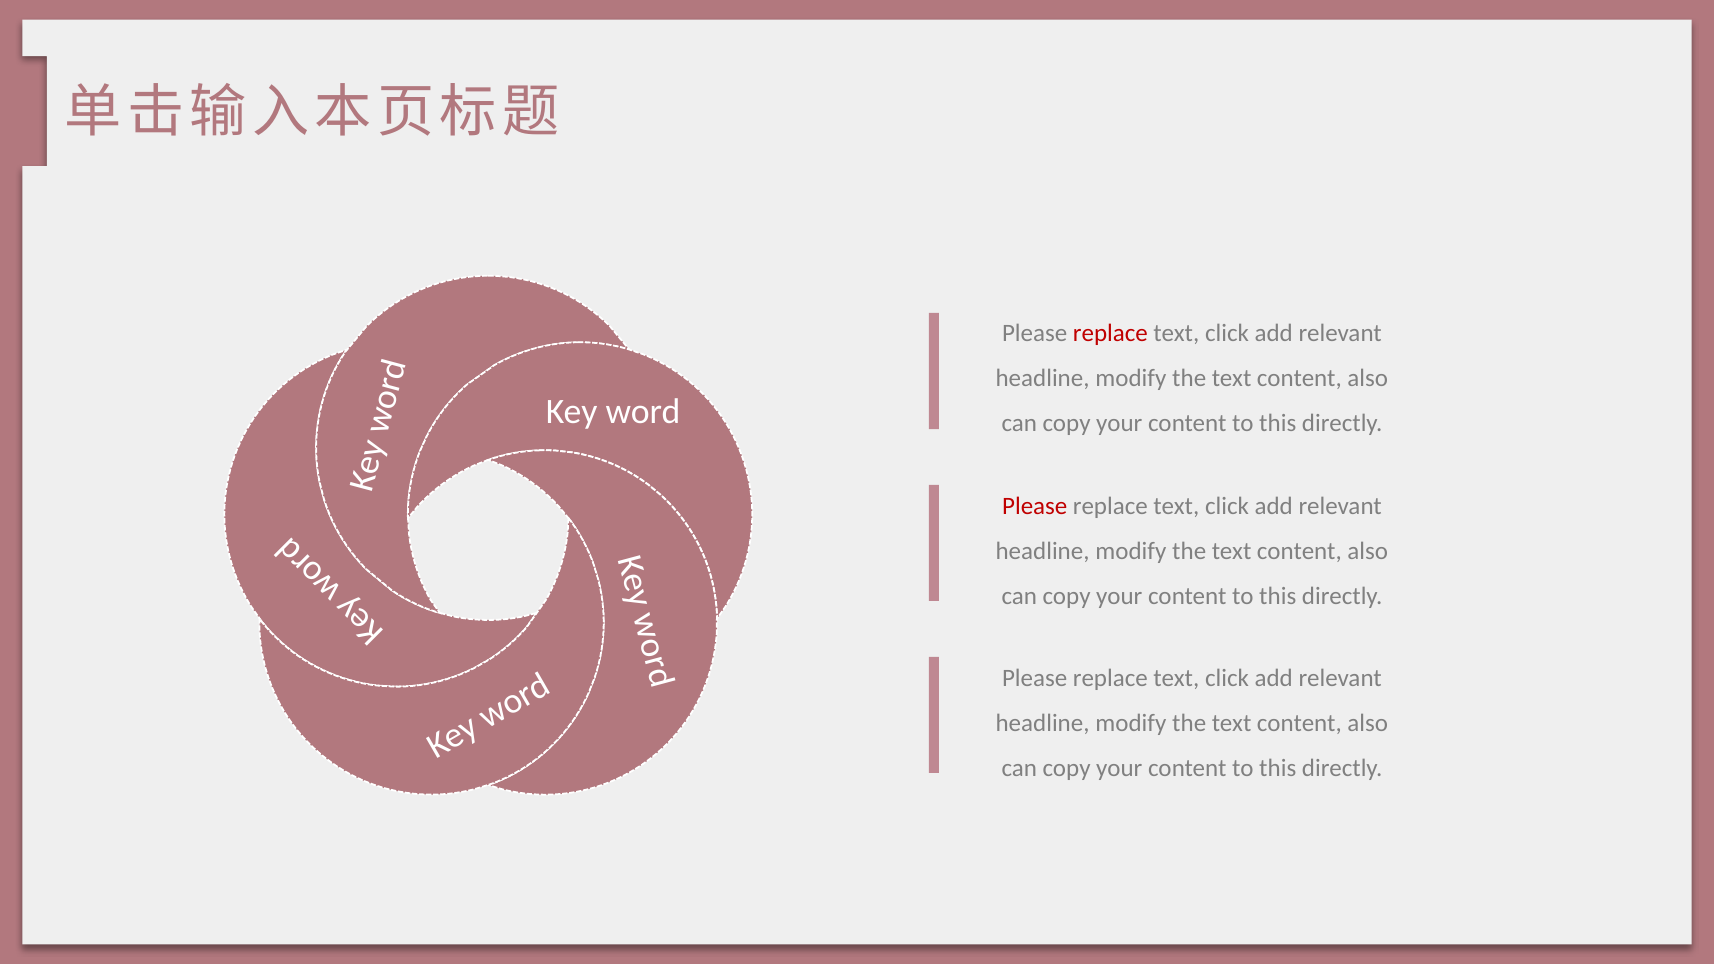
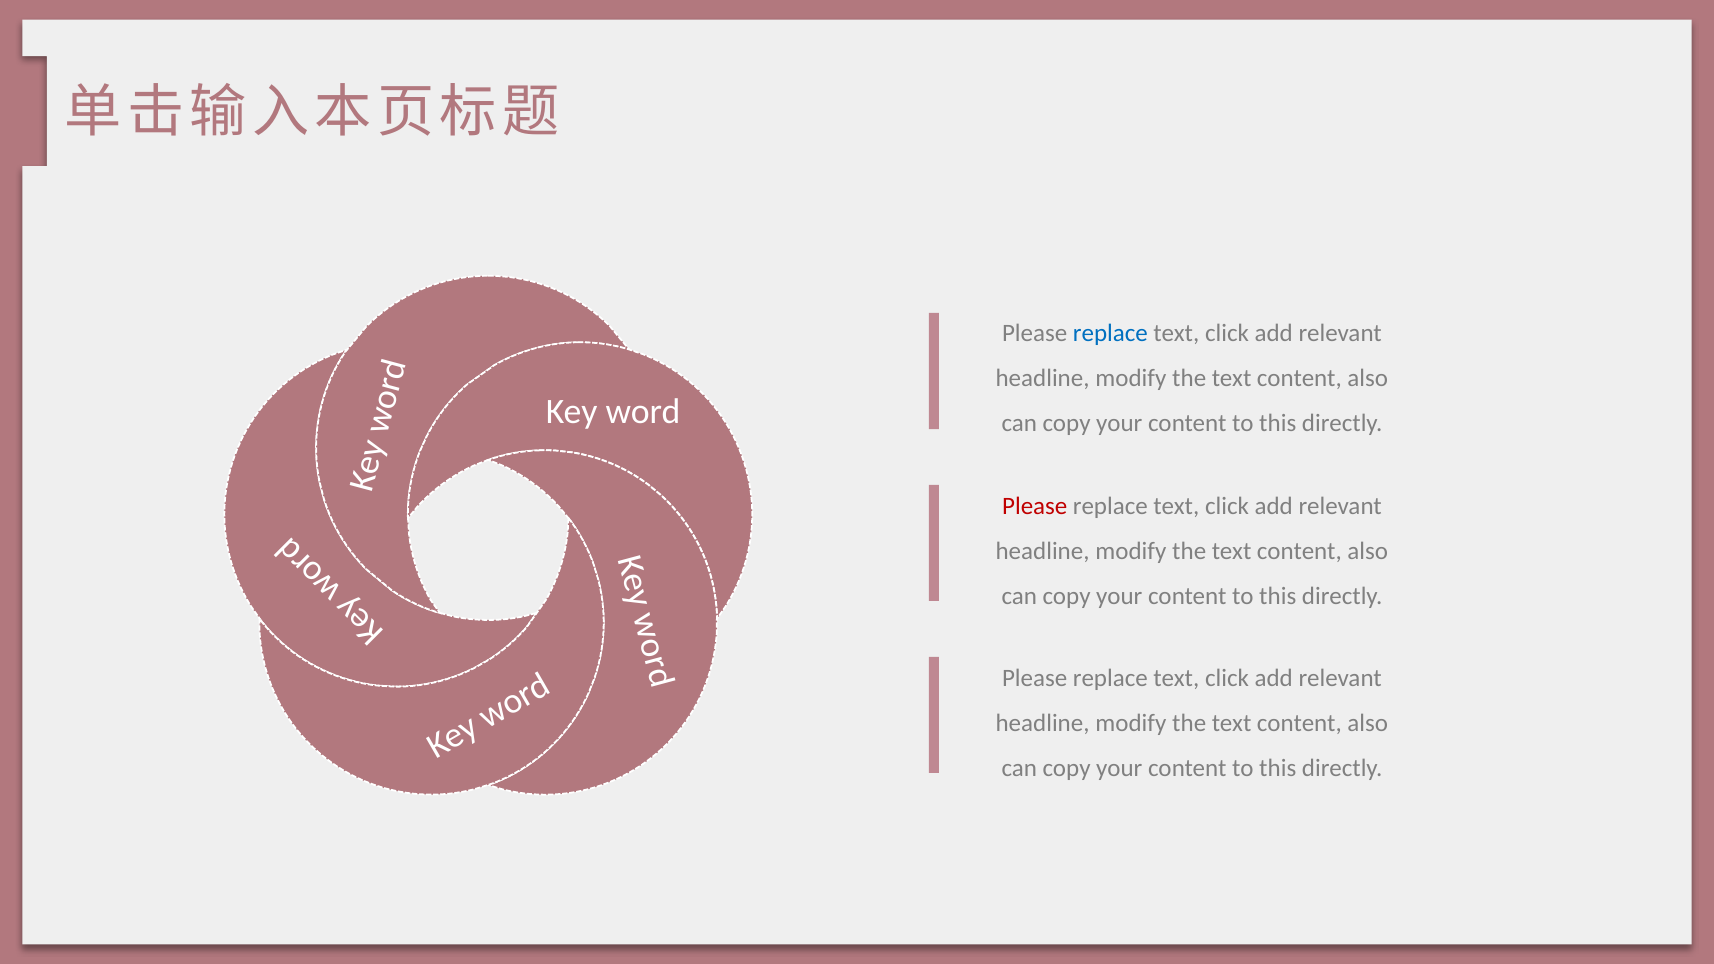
replace at (1110, 333) colour: red -> blue
